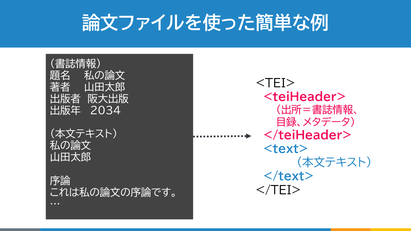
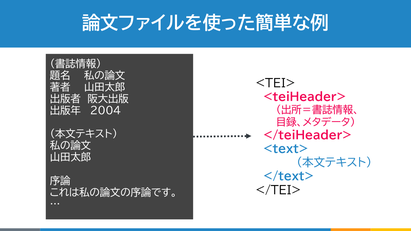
2034: 2034 -> 2004
